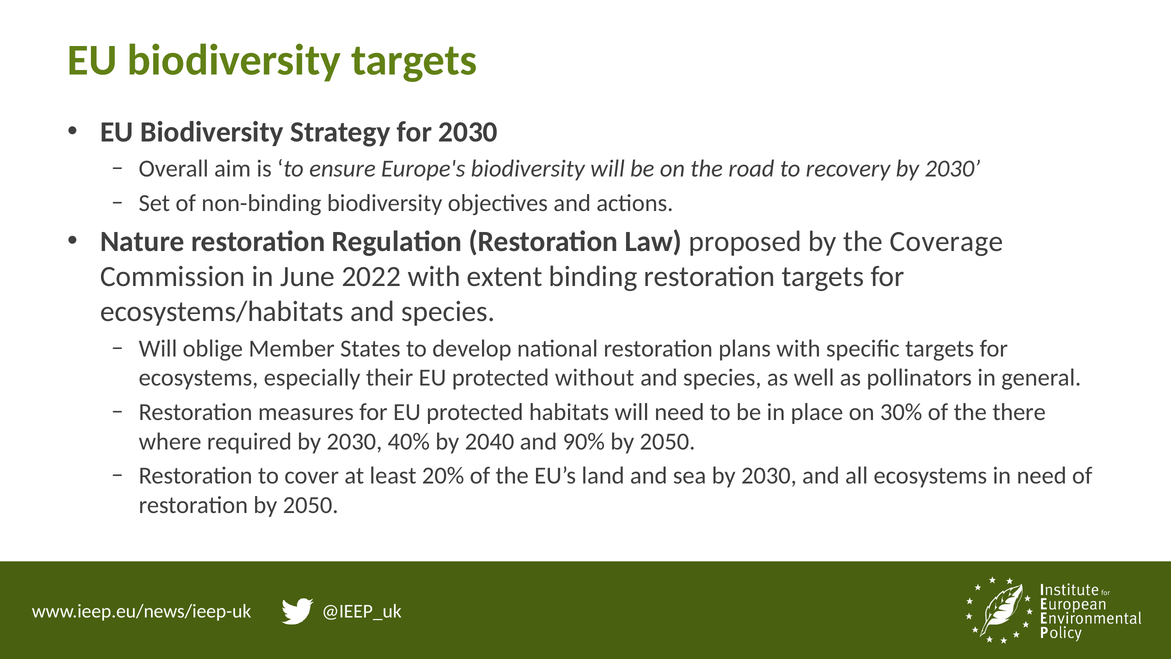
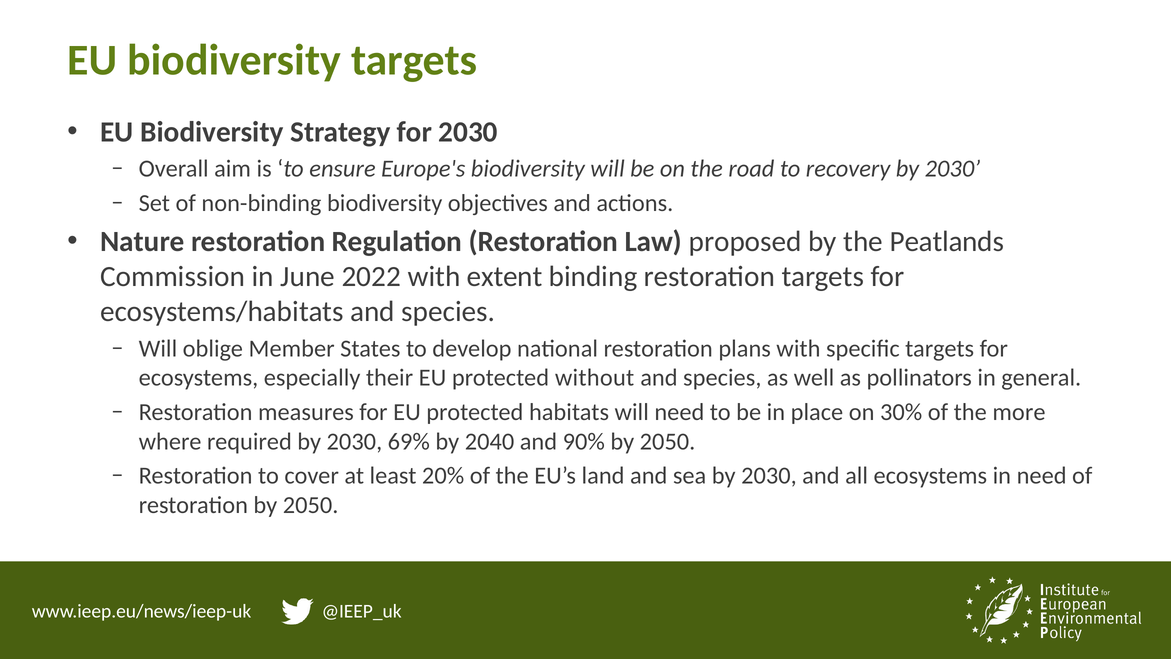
Coverage: Coverage -> Peatlands
there: there -> more
40%: 40% -> 69%
